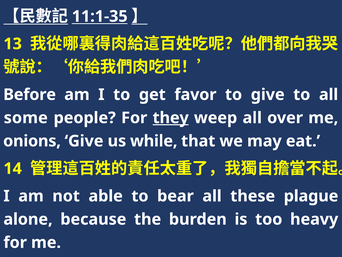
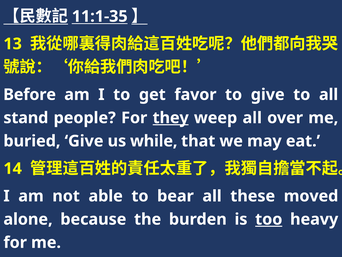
some: some -> stand
onions: onions -> buried
plague: plague -> moved
too underline: none -> present
